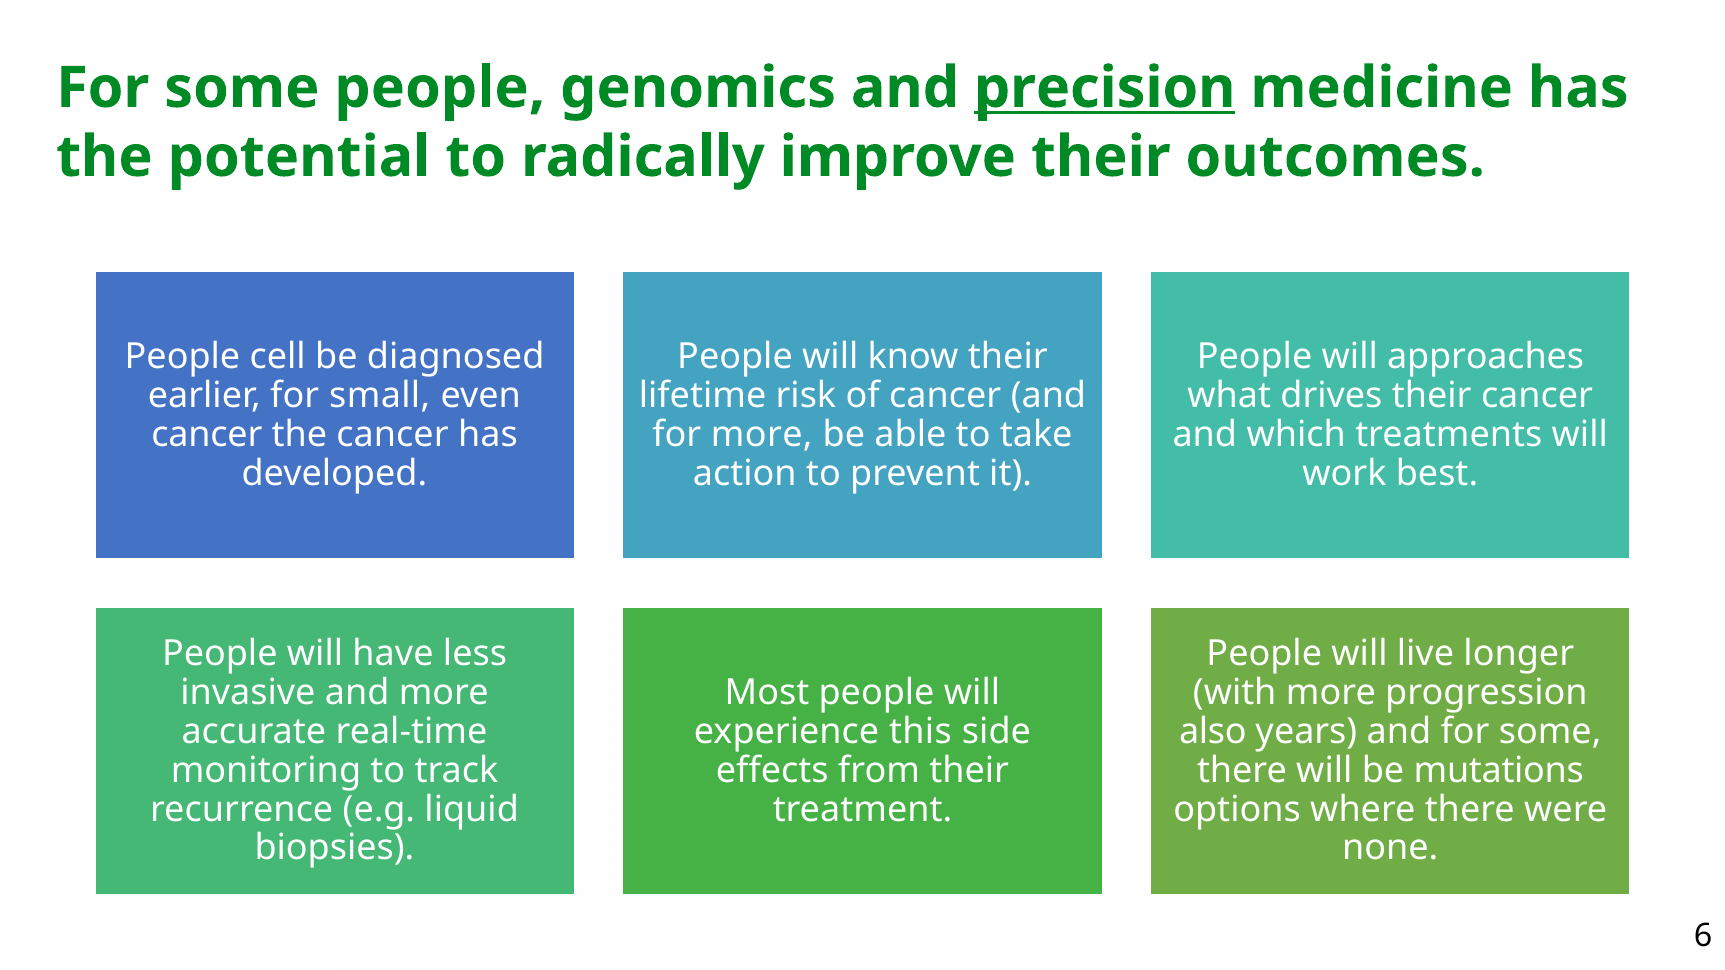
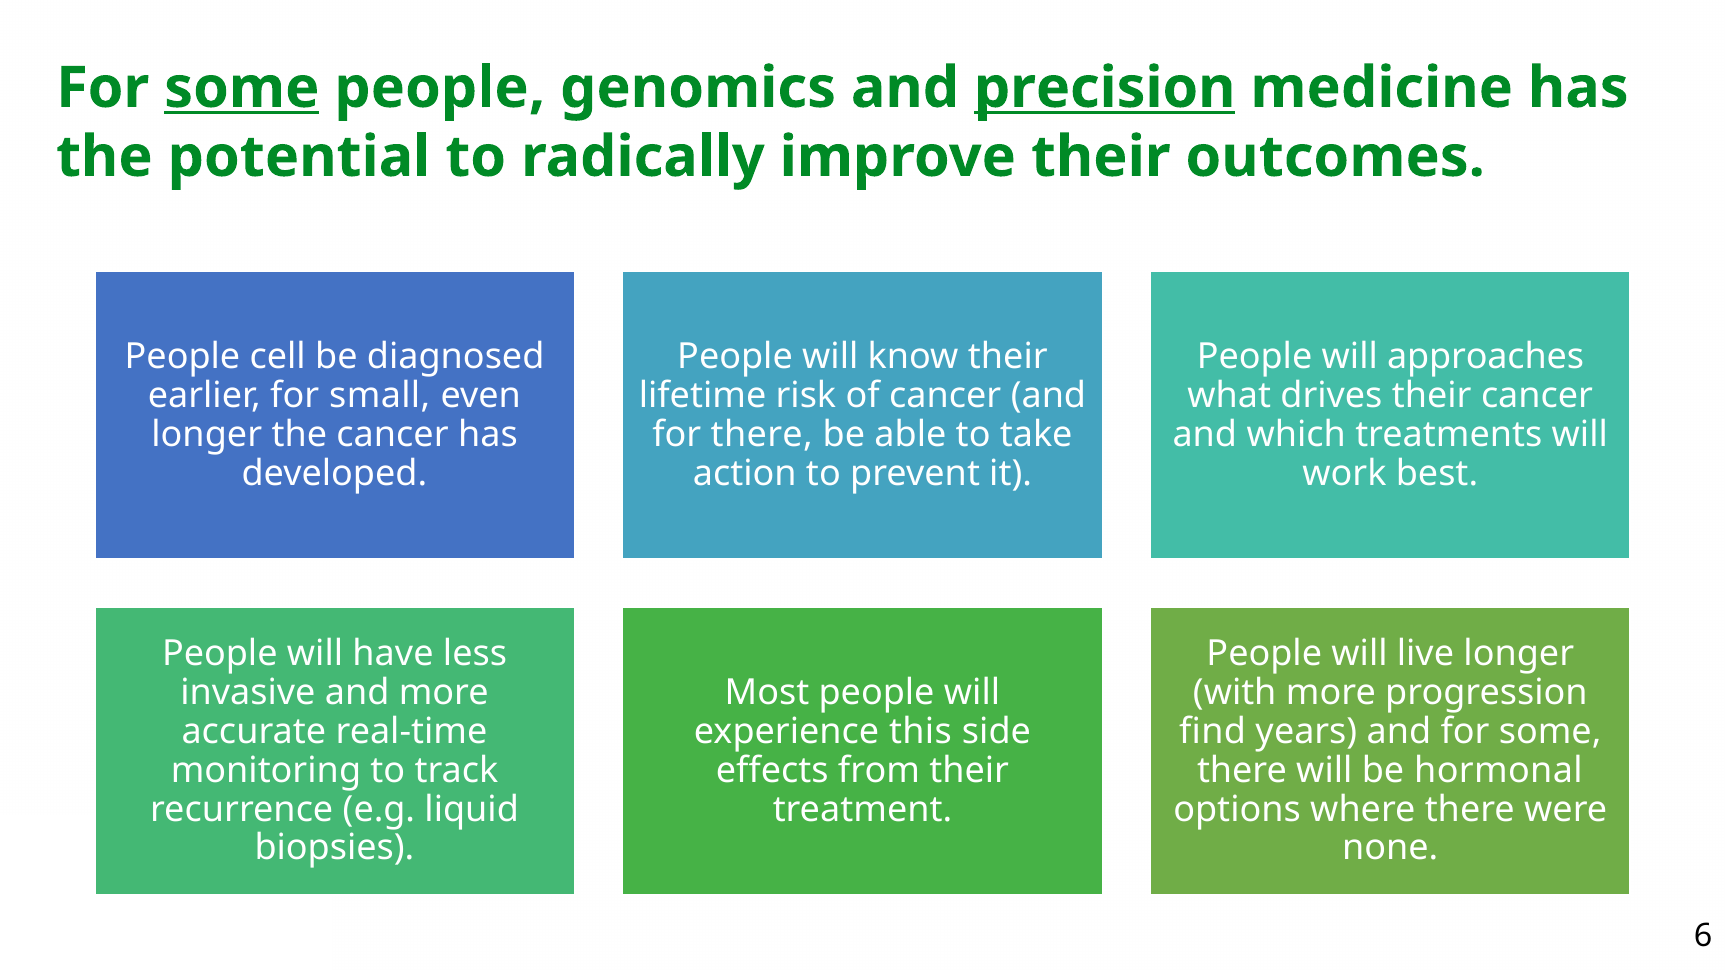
some at (242, 88) underline: none -> present
cancer at (207, 435): cancer -> longer
for more: more -> there
also: also -> find
mutations: mutations -> hormonal
